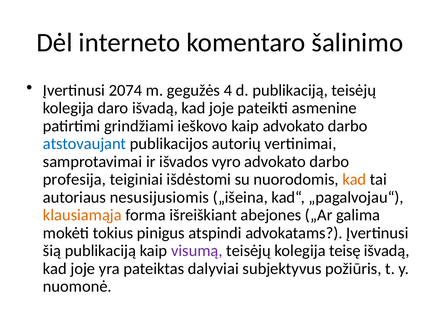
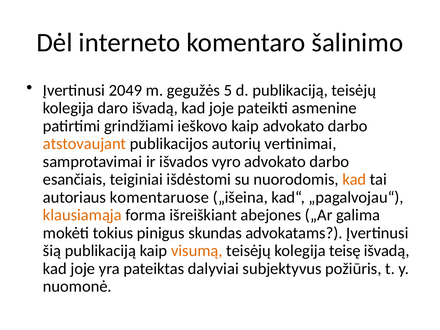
2074: 2074 -> 2049
4: 4 -> 5
atstovaujant colour: blue -> orange
profesija: profesija -> esančiais
nesusijusiomis: nesusijusiomis -> komentaruose
atspindi: atspindi -> skundas
visumą colour: purple -> orange
